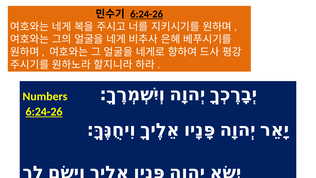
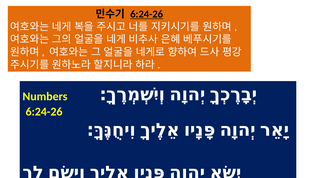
6:24-26 at (44, 112) underline: present -> none
